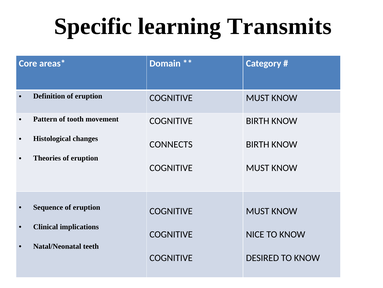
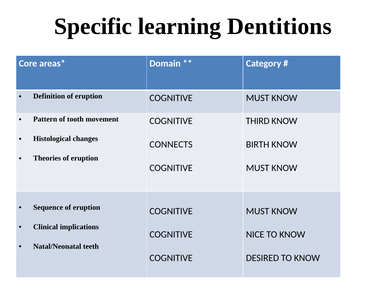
Transmits: Transmits -> Dentitions
BIRTH at (258, 121): BIRTH -> THIRD
